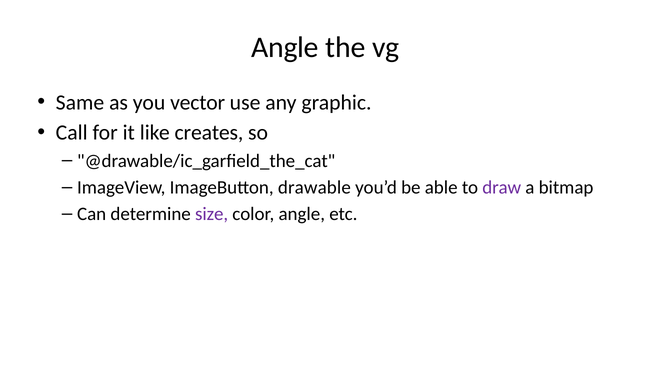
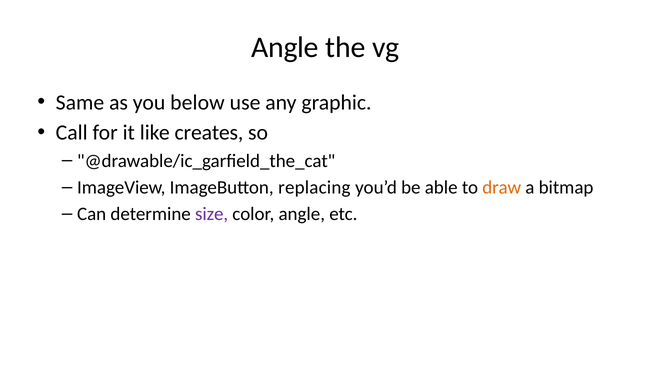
vector: vector -> below
drawable: drawable -> replacing
draw colour: purple -> orange
